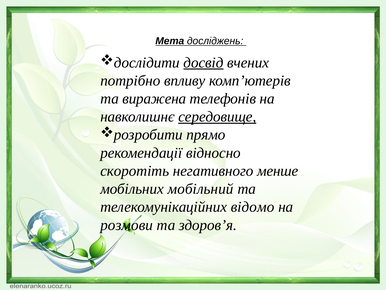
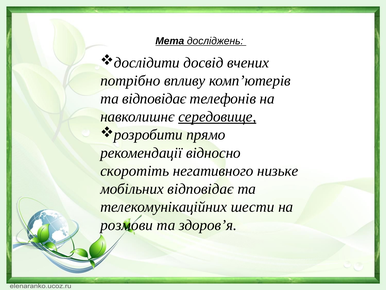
досвід underline: present -> none
та виражена: виражена -> відповідає
менше: менше -> низьке
мобільних мобільний: мобільний -> відповідає
відомо: відомо -> шести
